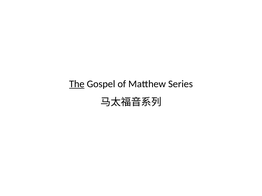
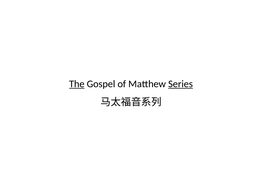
Series underline: none -> present
